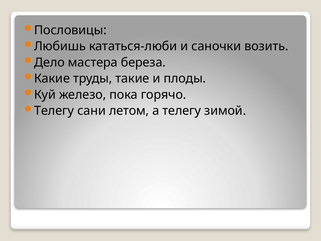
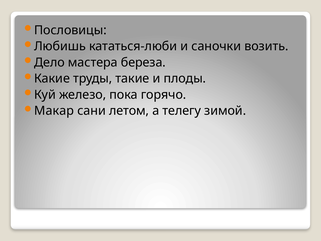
Телегу at (54, 111): Телегу -> Макар
